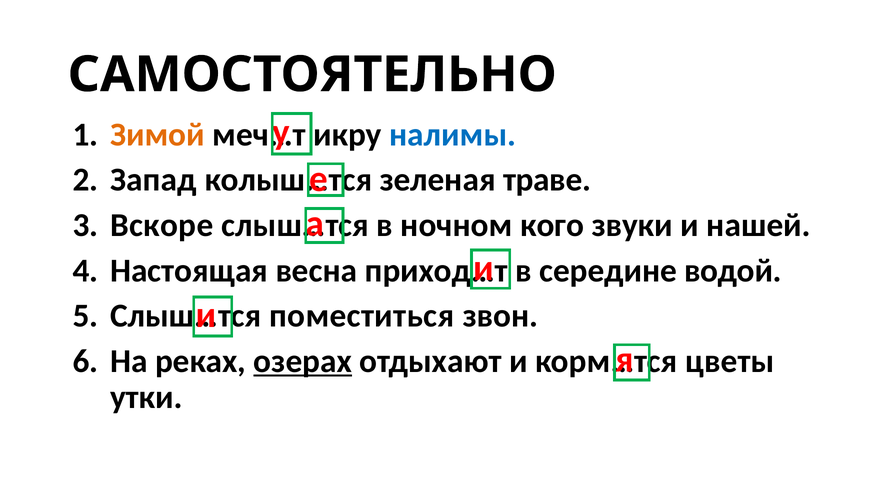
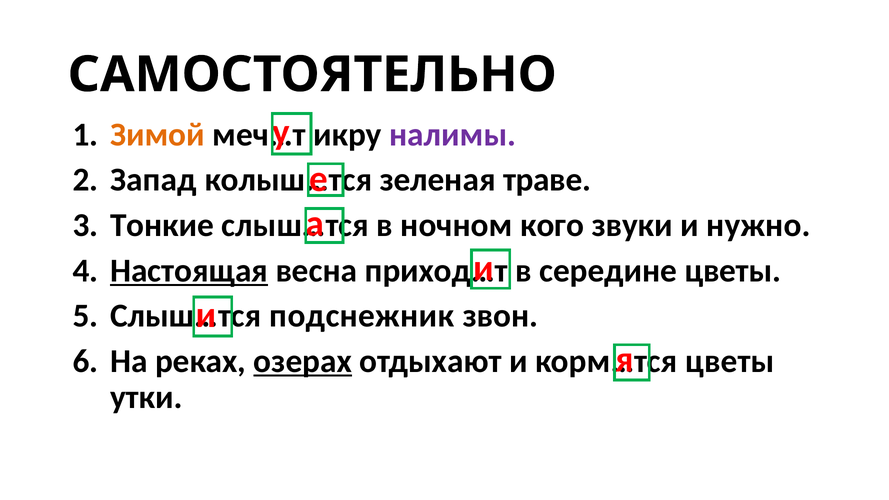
налимы colour: blue -> purple
Вскоре: Вскоре -> Тонкие
нашей: нашей -> нужно
Настоящая underline: none -> present
середине водой: водой -> цветы
поместиться: поместиться -> подснежник
